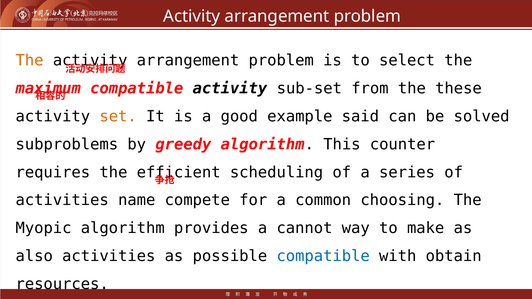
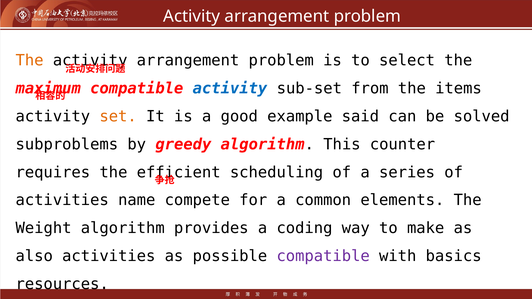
activity at (230, 89) colour: black -> blue
these: these -> items
choosing: choosing -> elements
Myopic: Myopic -> Weight
cannot: cannot -> coding
compatible at (323, 256) colour: blue -> purple
obtain: obtain -> basics
